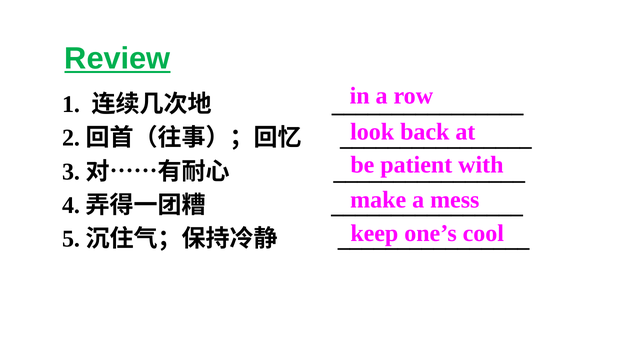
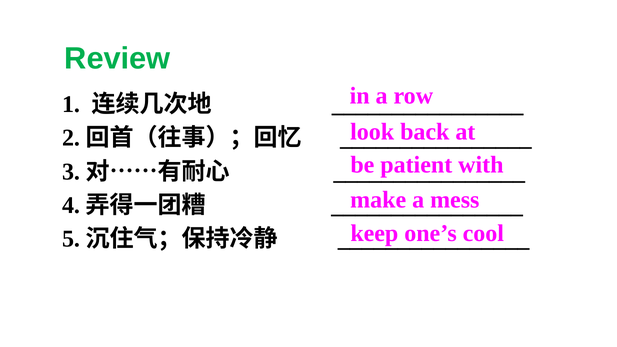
Review underline: present -> none
